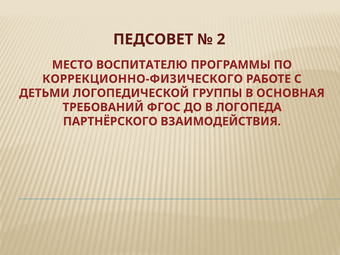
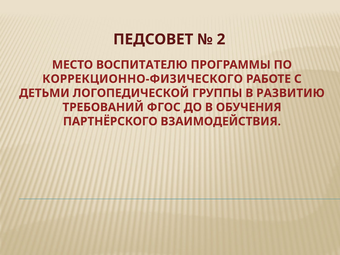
ОСНОВНАЯ: ОСНОВНАЯ -> РАЗВИТИЮ
ЛОГОПЕДА: ЛОГОПЕДА -> ОБУЧЕНИЯ
